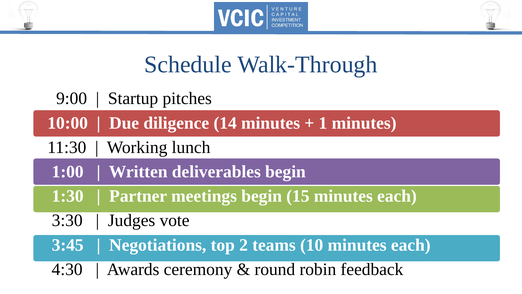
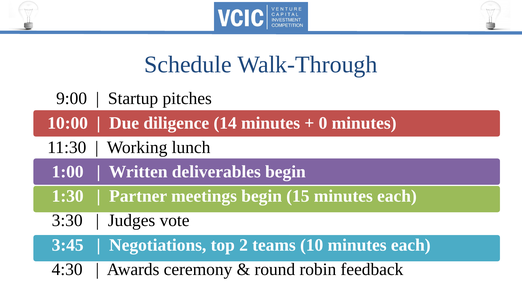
1: 1 -> 0
